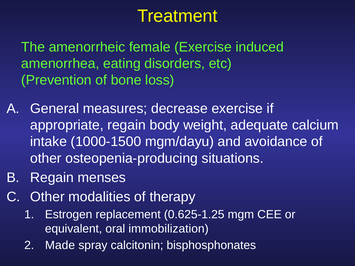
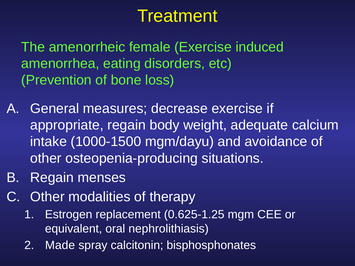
immobilization: immobilization -> nephrolithiasis
